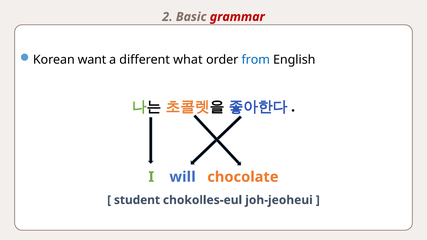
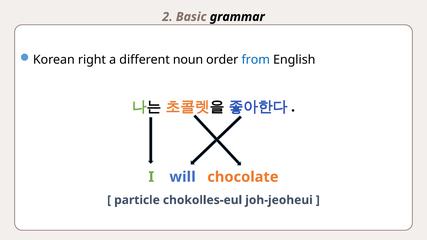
grammar colour: red -> black
want: want -> right
what: what -> noun
student: student -> particle
